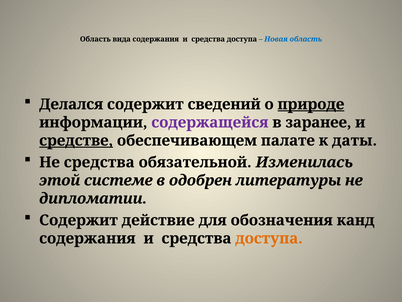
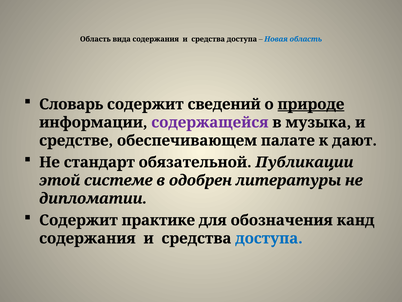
Делался: Делался -> Словарь
заранее: заранее -> музыка
средстве underline: present -> none
даты: даты -> дают
Не средства: средства -> стандарт
Изменилась: Изменилась -> Публикации
действие: действие -> практике
доступа at (269, 238) colour: orange -> blue
